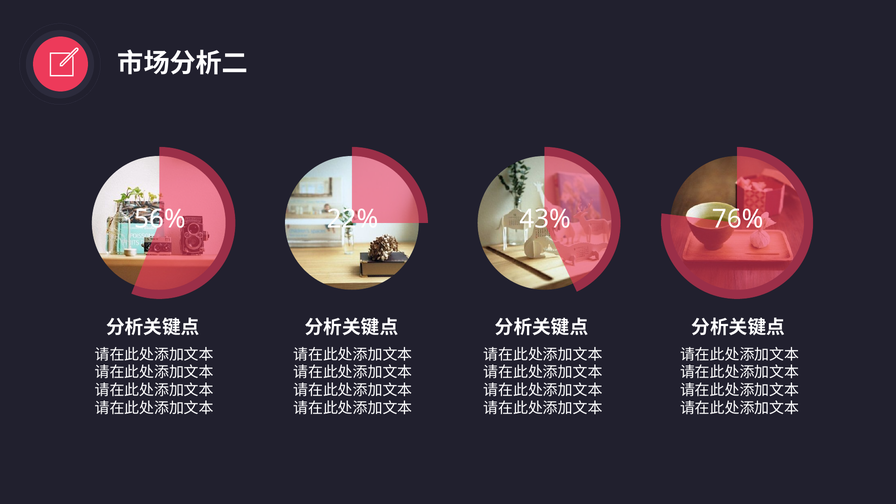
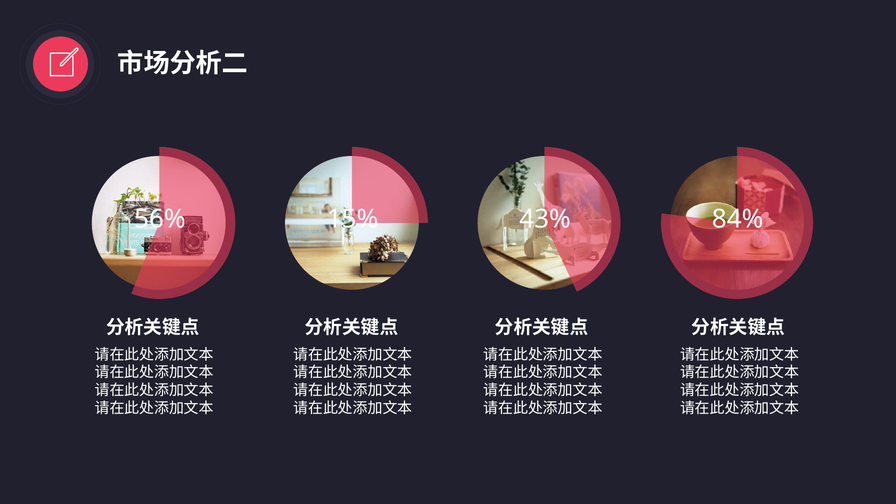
22%: 22% -> 15%
76%: 76% -> 84%
